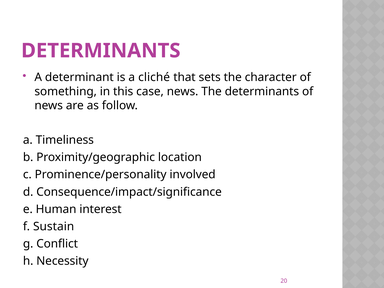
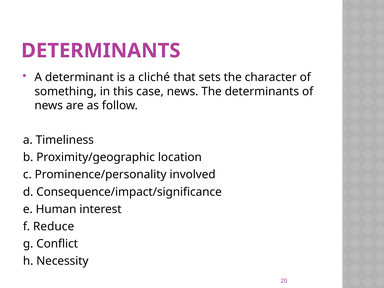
Sustain: Sustain -> Reduce
